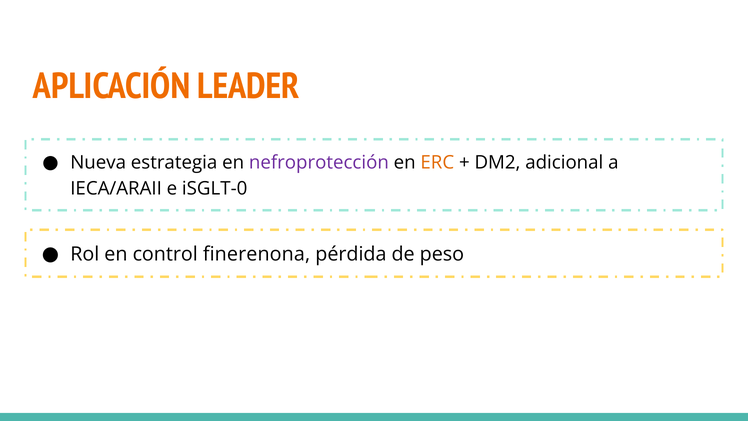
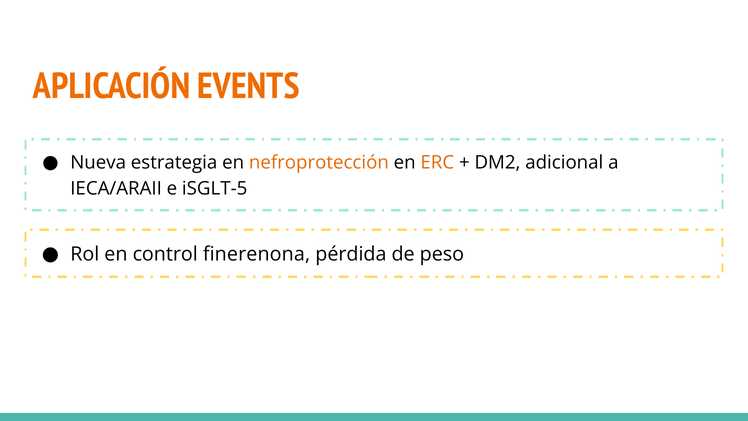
LEADER: LEADER -> EVENTS
nefroprotección colour: purple -> orange
iSGLT-0: iSGLT-0 -> iSGLT-5
